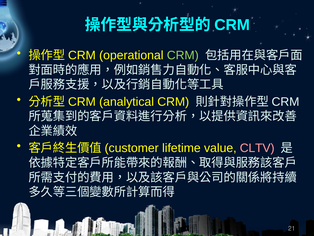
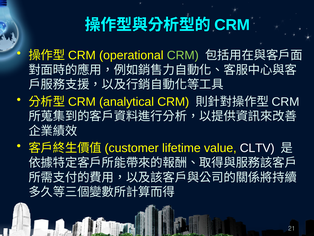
CLTV colour: pink -> white
